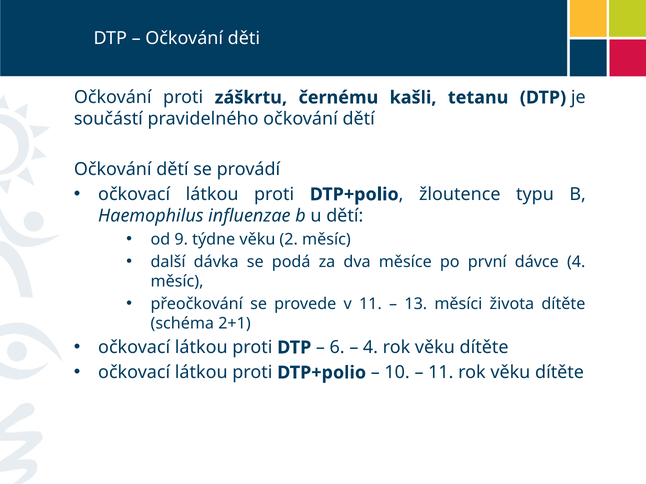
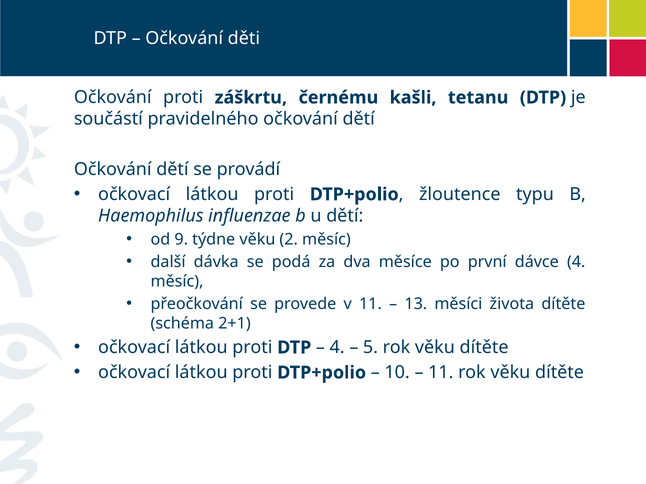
6 at (337, 348): 6 -> 4
4 at (370, 348): 4 -> 5
